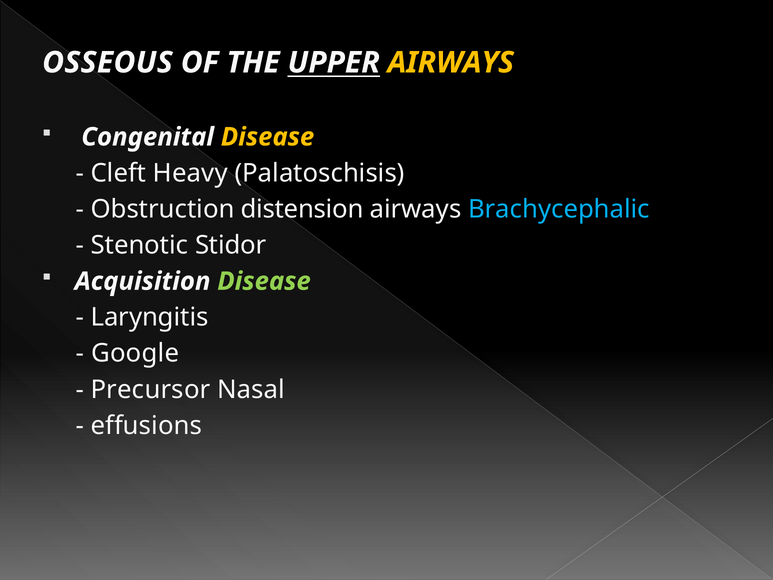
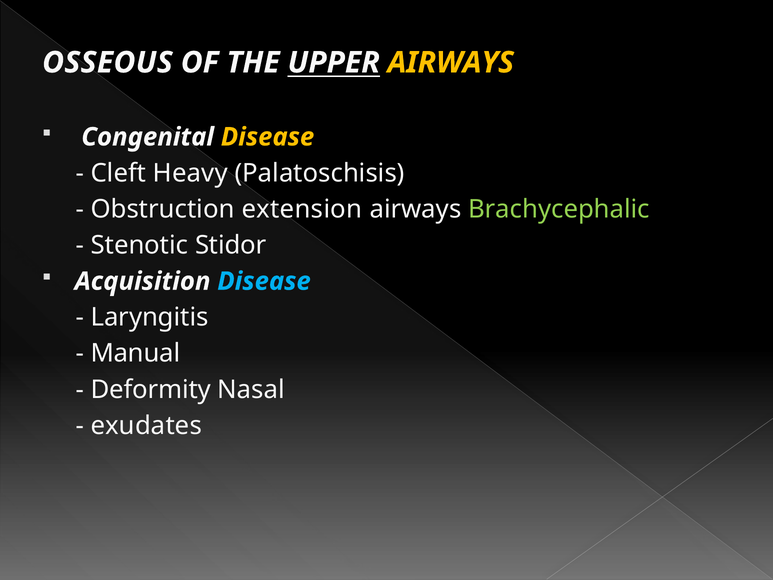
distension: distension -> extension
Brachycephalic colour: light blue -> light green
Disease at (264, 281) colour: light green -> light blue
Google: Google -> Manual
Precursor: Precursor -> Deformity
effusions: effusions -> exudates
